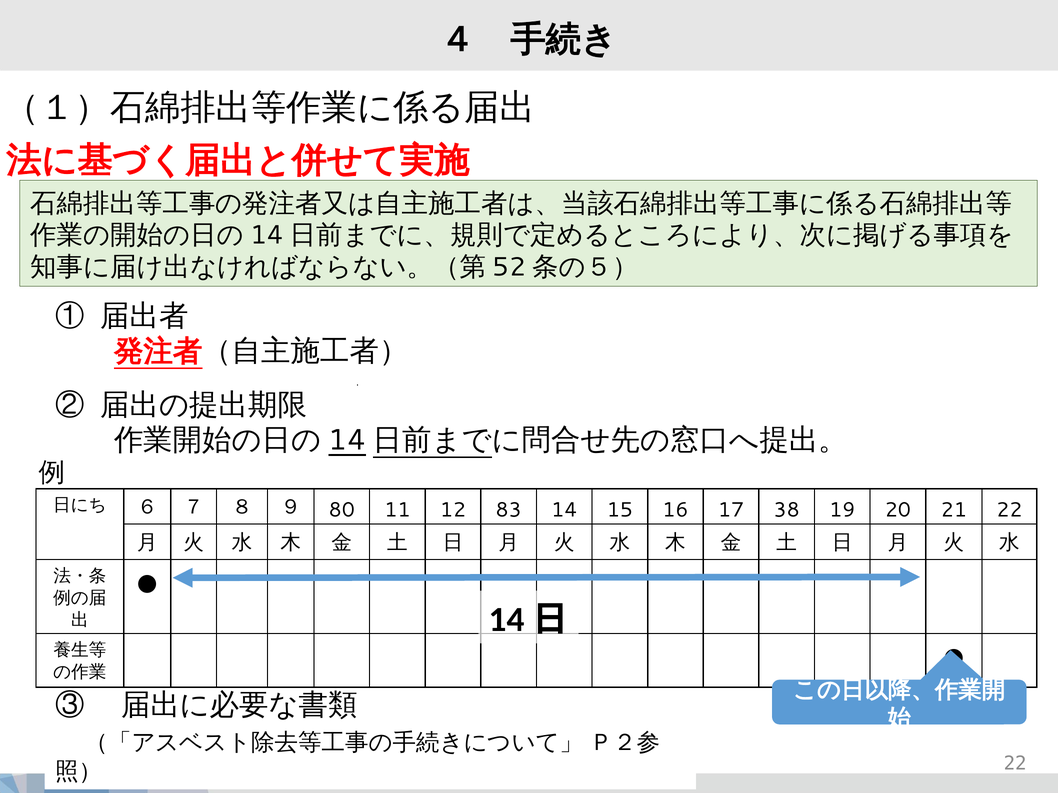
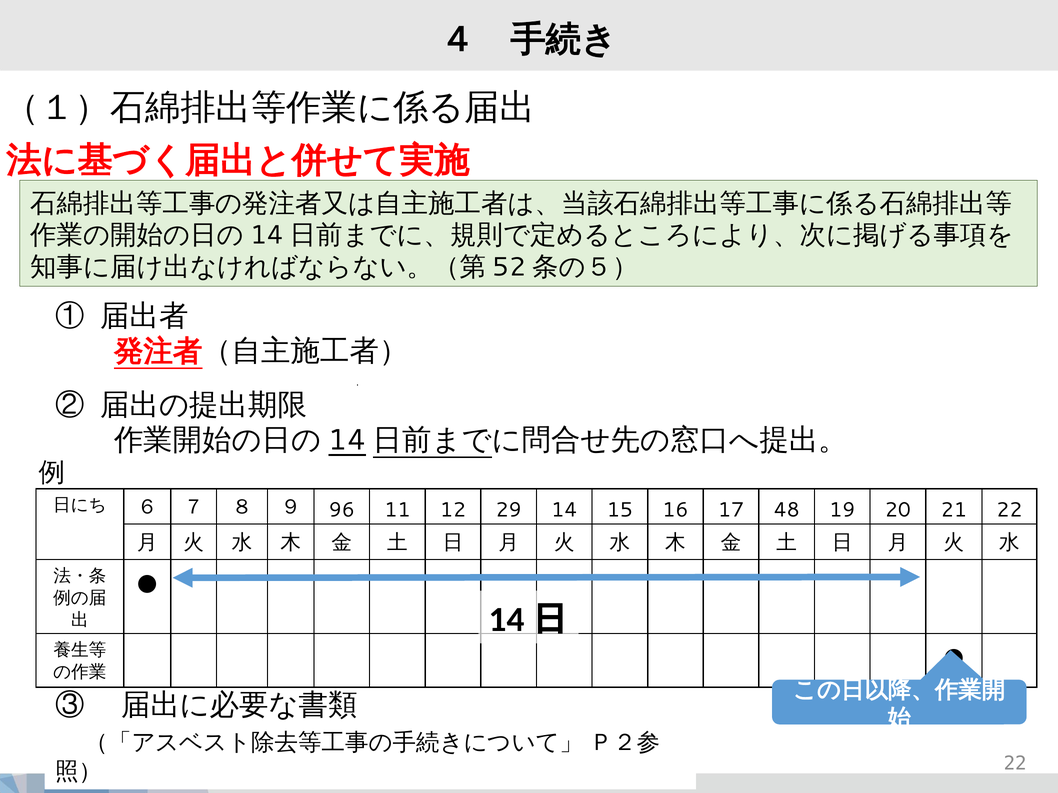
80: 80 -> 96
83: 83 -> 29
38: 38 -> 48
